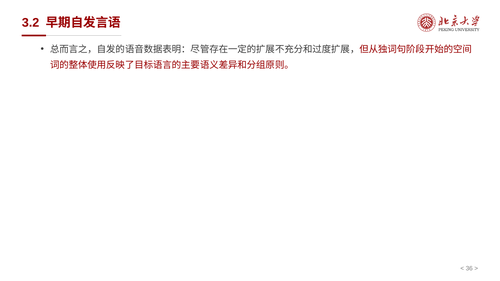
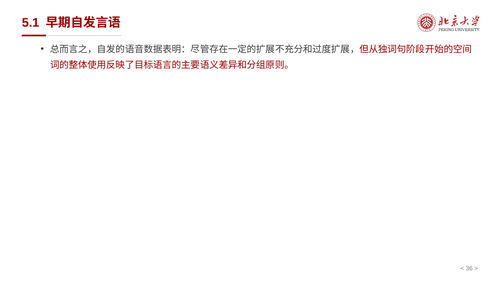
3.2: 3.2 -> 5.1
